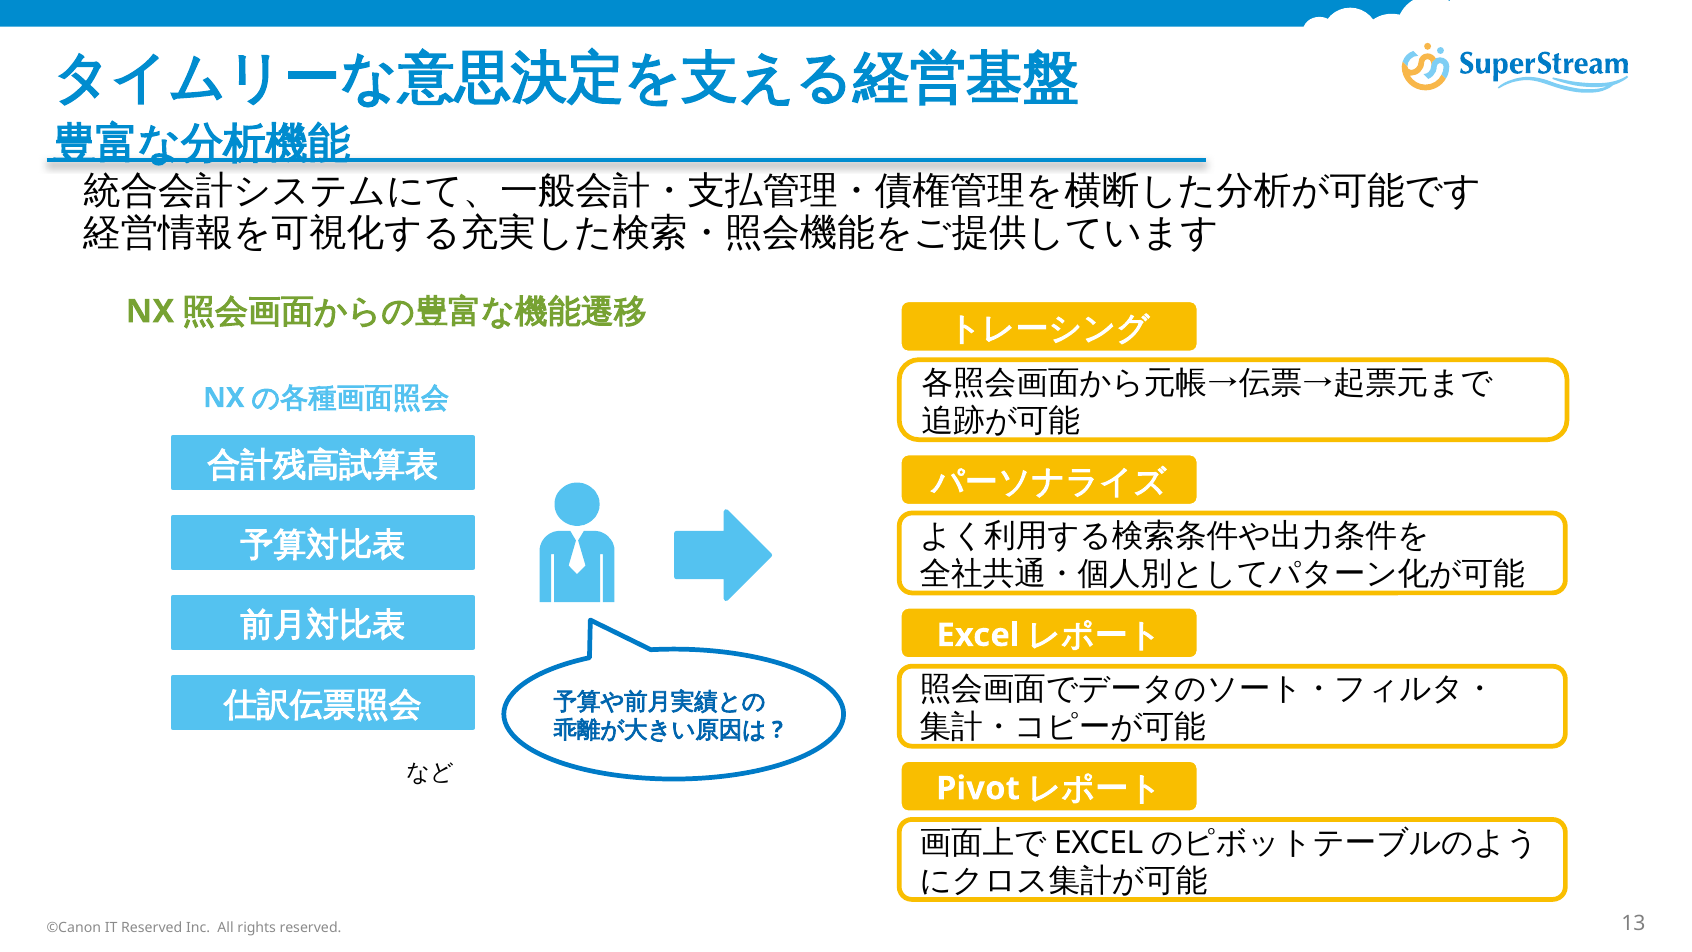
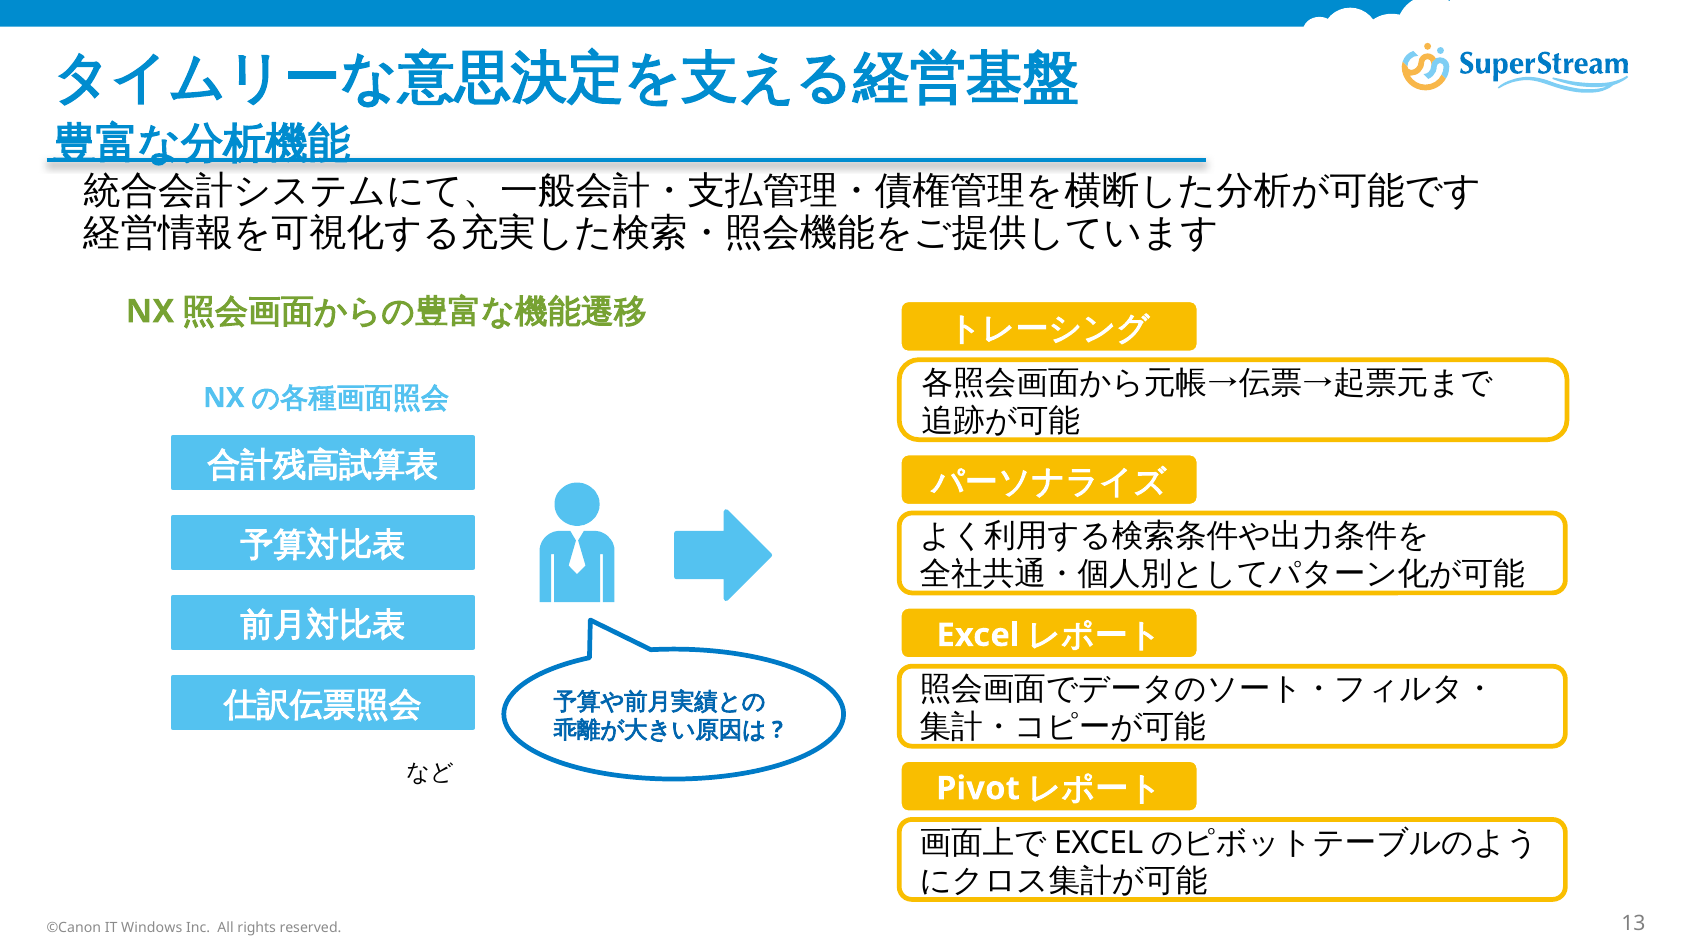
IT Reserved: Reserved -> Windows
